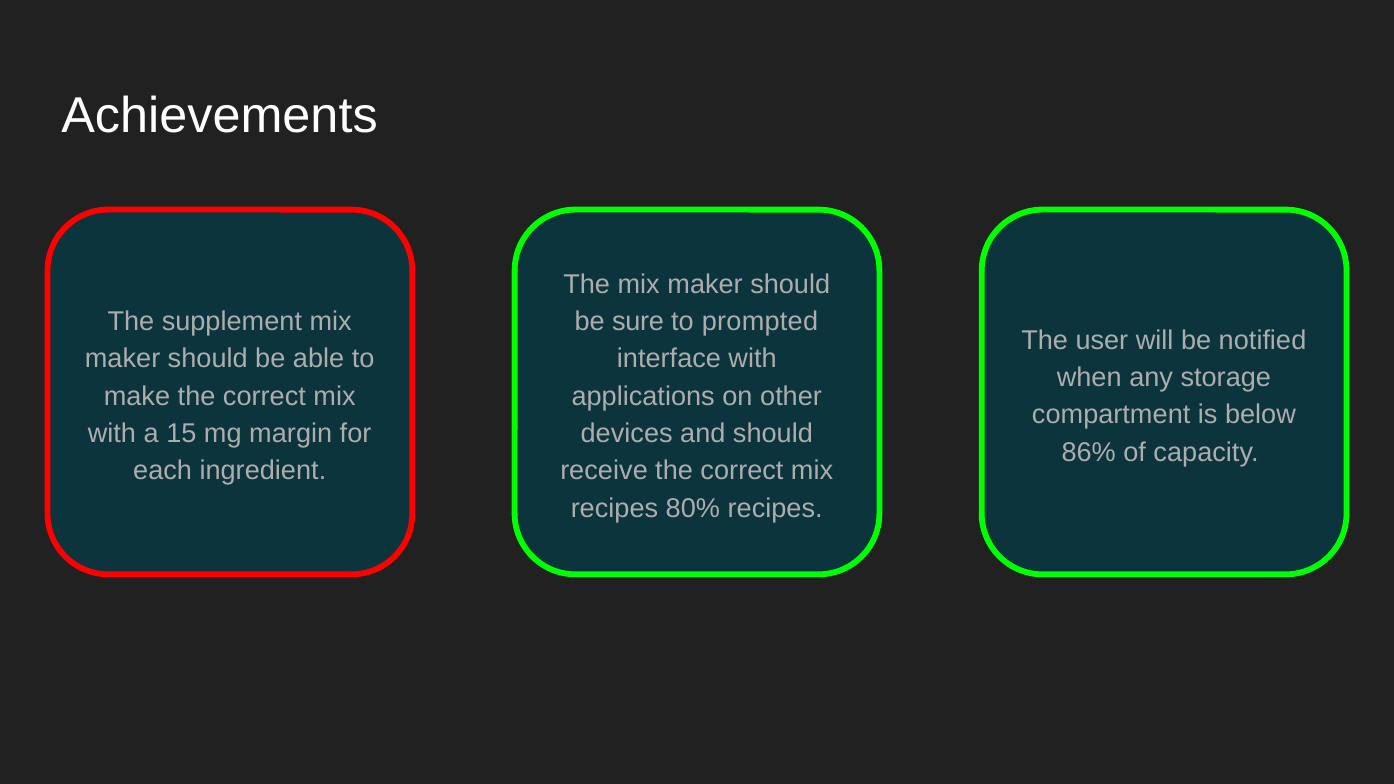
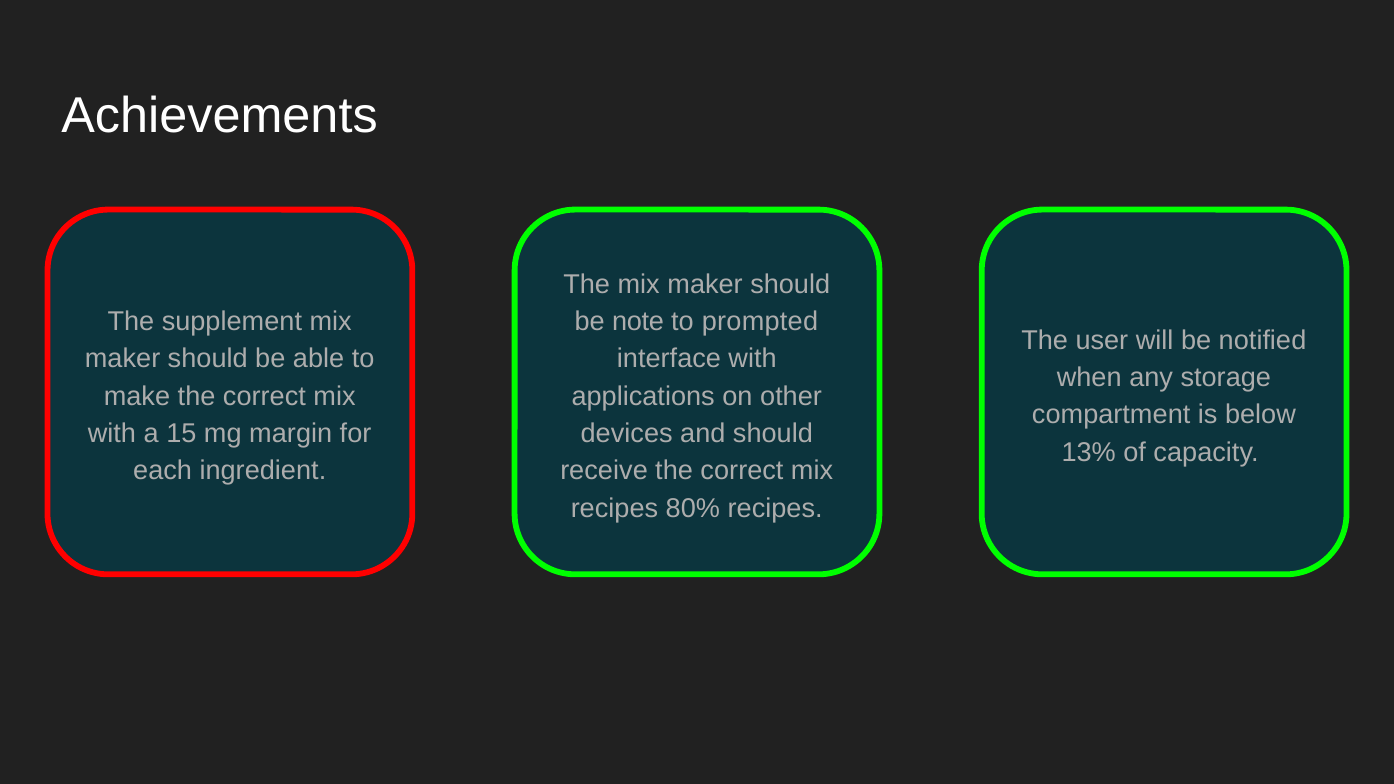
sure: sure -> note
86%: 86% -> 13%
